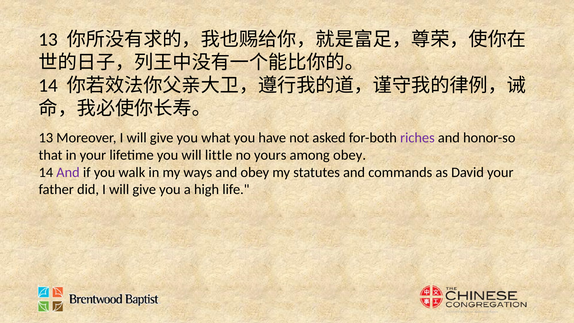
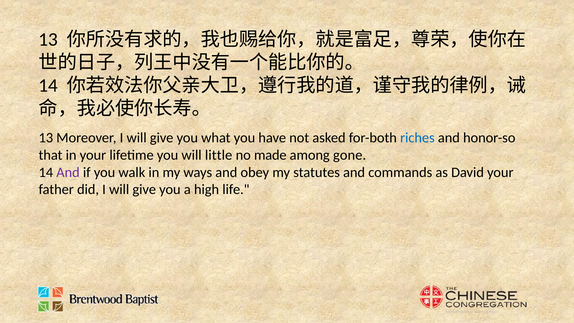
riches colour: purple -> blue
yours: yours -> made
among obey: obey -> gone
